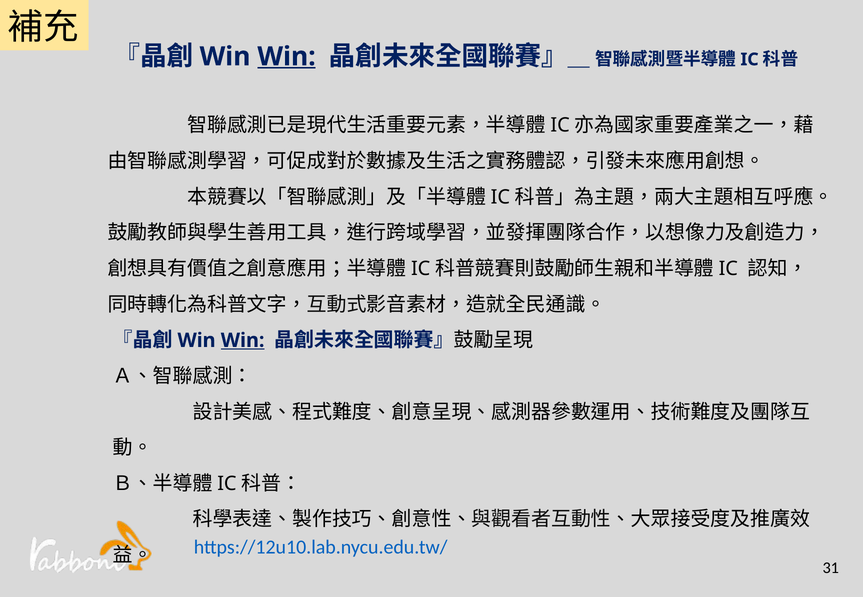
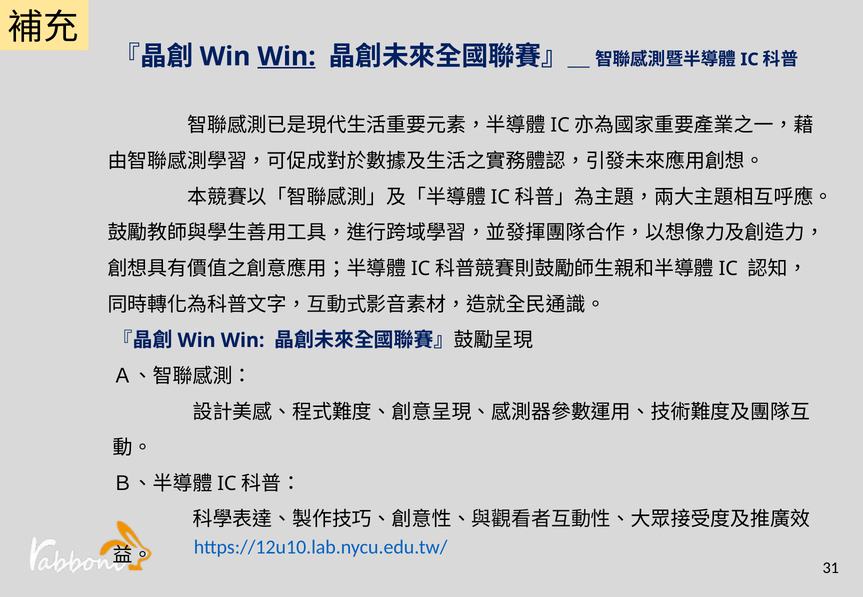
Win at (243, 341) underline: present -> none
